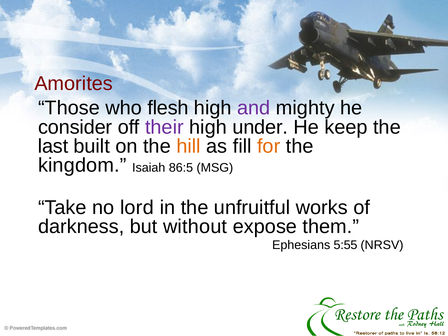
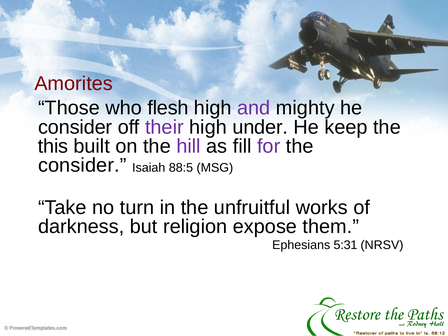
last: last -> this
hill colour: orange -> purple
for colour: orange -> purple
kingdom at (82, 165): kingdom -> consider
86:5: 86:5 -> 88:5
lord: lord -> turn
without: without -> religion
5:55: 5:55 -> 5:31
